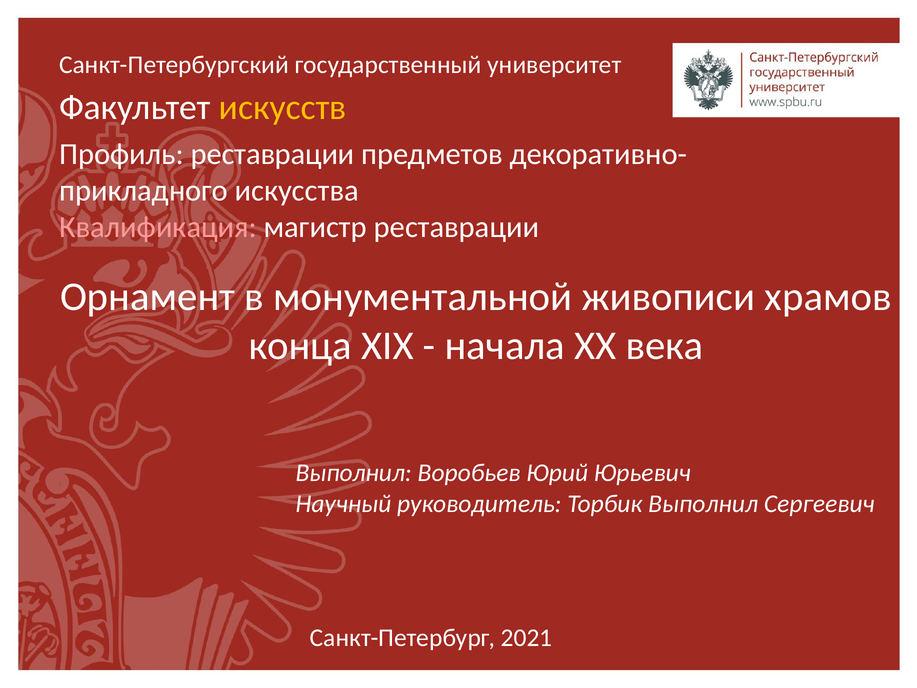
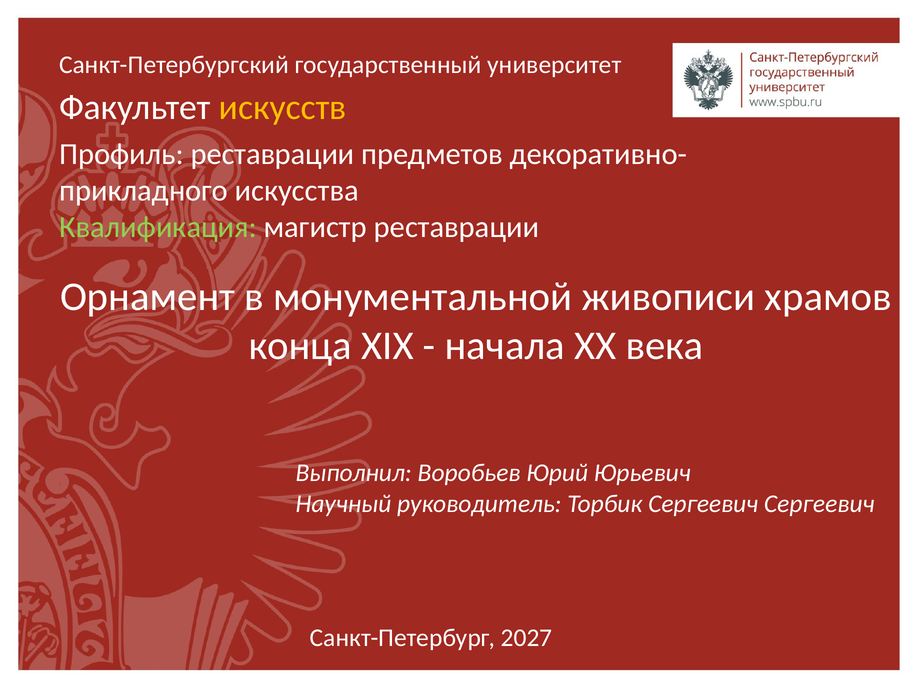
Квалификация colour: pink -> light green
Торбик Выполнил: Выполнил -> Сергеевич
2021: 2021 -> 2027
